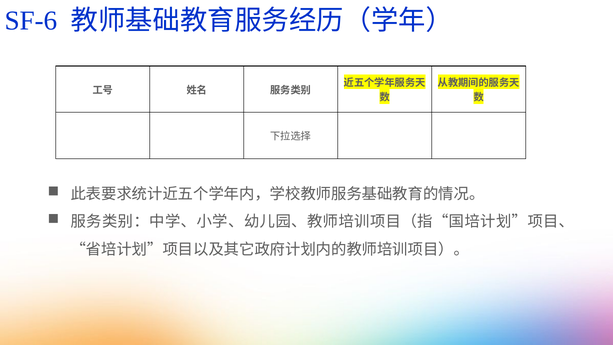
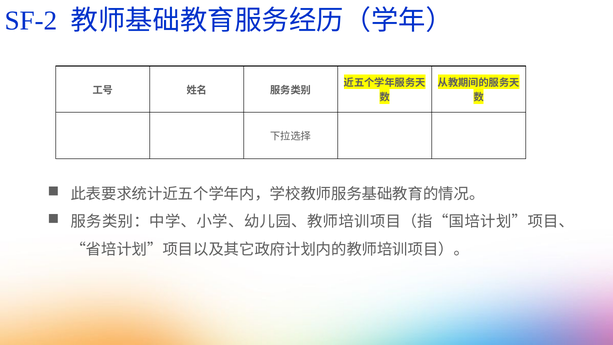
SF-6: SF-6 -> SF-2
